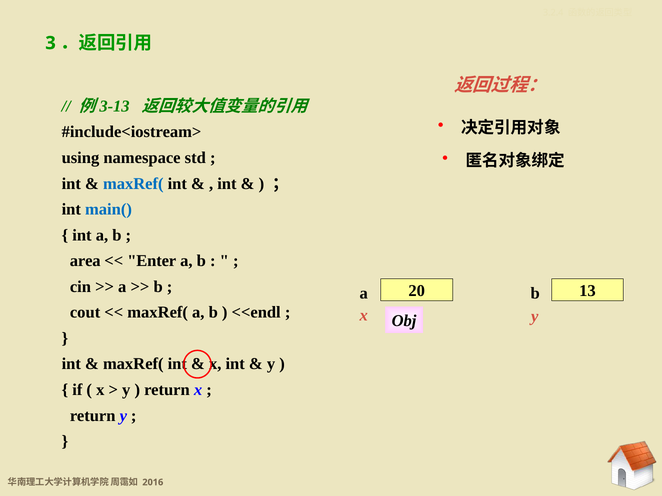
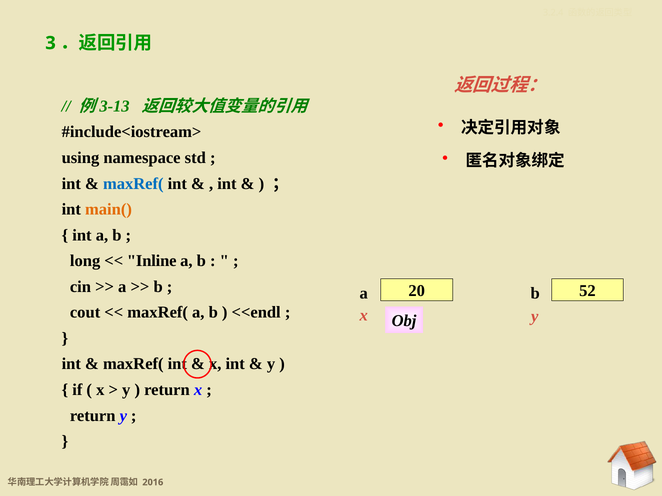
main( colour: blue -> orange
area: area -> long
Enter: Enter -> Inline
13: 13 -> 52
